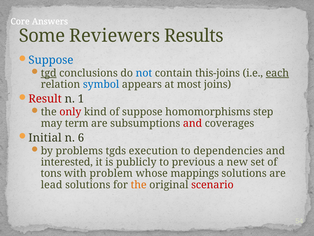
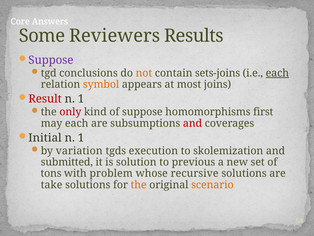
Suppose at (51, 60) colour: blue -> purple
tgd underline: present -> none
not colour: blue -> orange
this-joins: this-joins -> sets-joins
symbol colour: blue -> orange
step: step -> first
may term: term -> each
6 at (81, 137): 6 -> 1
problems: problems -> variation
dependencies: dependencies -> skolemization
interested: interested -> submitted
publicly: publicly -> solution
mappings: mappings -> recursive
lead: lead -> take
scenario colour: red -> orange
